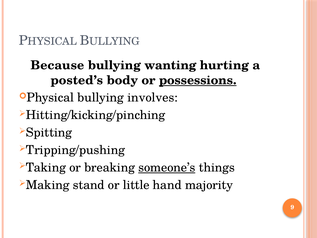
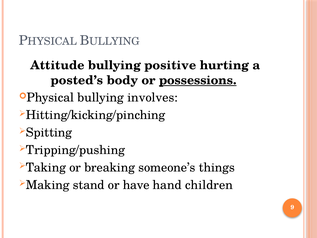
Because: Because -> Attitude
wanting: wanting -> positive
someone’s underline: present -> none
little: little -> have
majority: majority -> children
